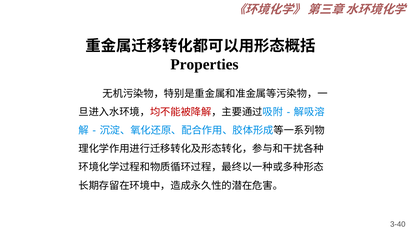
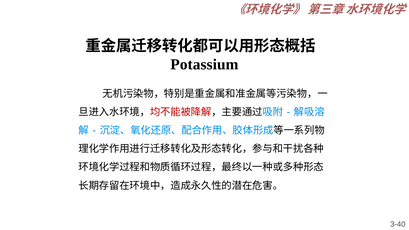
Properties: Properties -> Potassium
